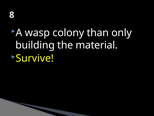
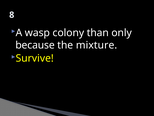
building: building -> because
material: material -> mixture
